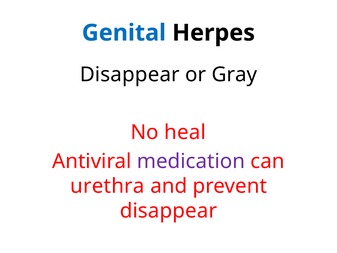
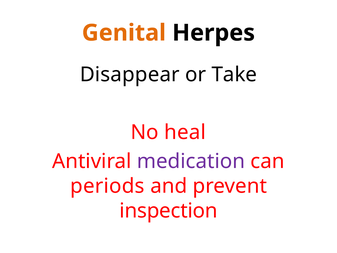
Genital colour: blue -> orange
Gray: Gray -> Take
urethra: urethra -> periods
disappear at (168, 211): disappear -> inspection
